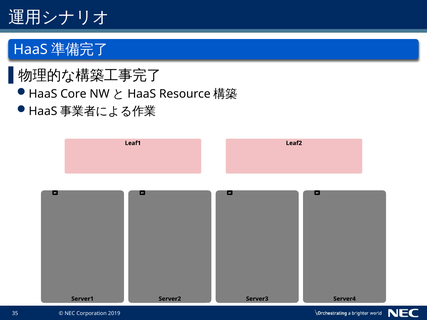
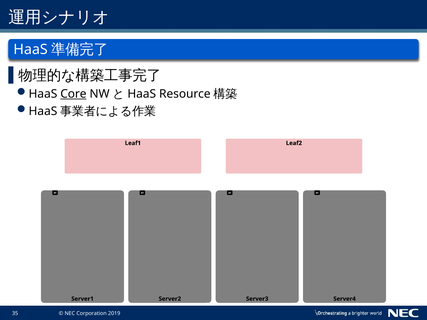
Core underline: none -> present
